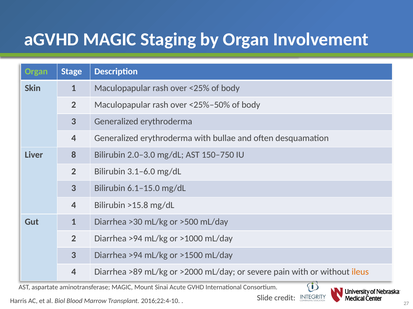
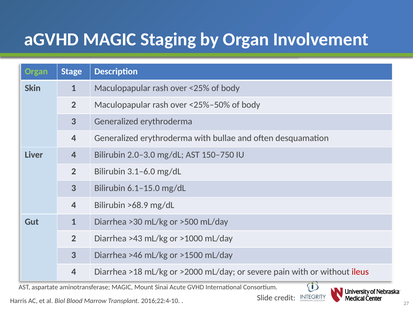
Liver 8: 8 -> 4
>15.8: >15.8 -> >68.9
2 Diarrhea >94: >94 -> >43
3 Diarrhea >94: >94 -> >46
>89: >89 -> >18
ileus colour: orange -> red
